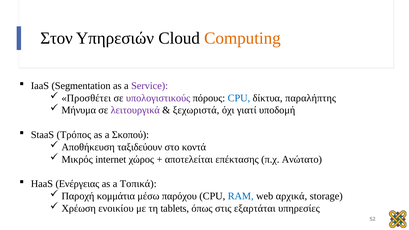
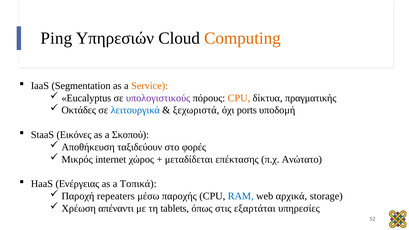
Στον: Στον -> Ping
Service colour: purple -> orange
Προσθέτει: Προσθέτει -> Eucalyptus
CPU at (239, 98) colour: blue -> orange
παραλήπτης: παραλήπτης -> πραγματικής
Μήνυμα: Μήνυμα -> Οκτάδες
λειτουργικά colour: purple -> blue
γιατί: γιατί -> ports
Τρόπος: Τρόπος -> Εικόνες
κοντά: κοντά -> φορές
αποτελείται: αποτελείται -> μεταδίδεται
κομμάτια: κομμάτια -> repeaters
παρόχου: παρόχου -> παροχής
ενοικίου: ενοικίου -> απέναντι
